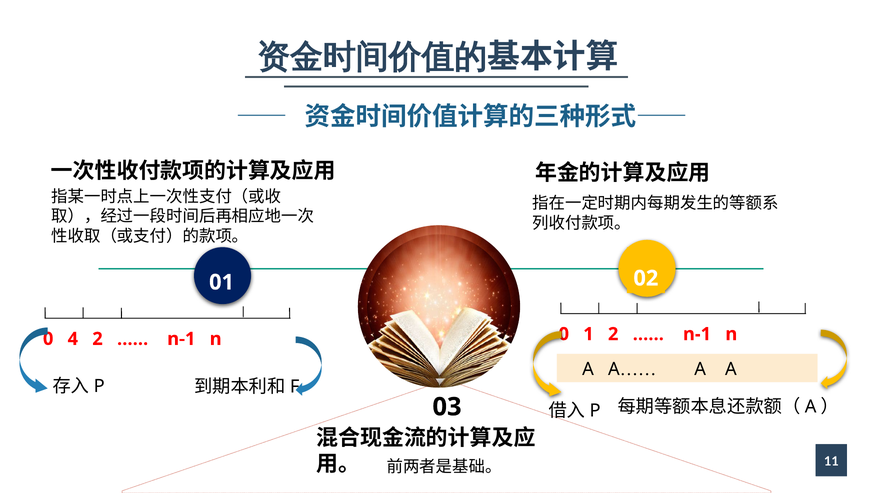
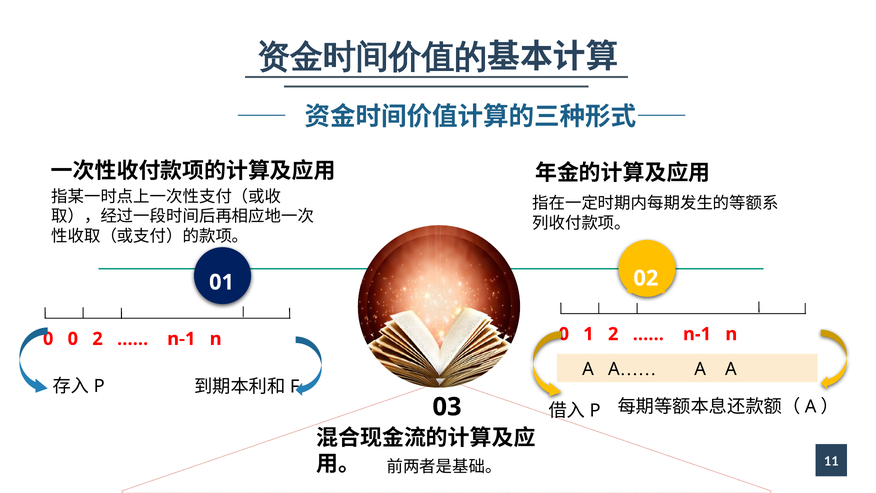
4 at (73, 339): 4 -> 0
